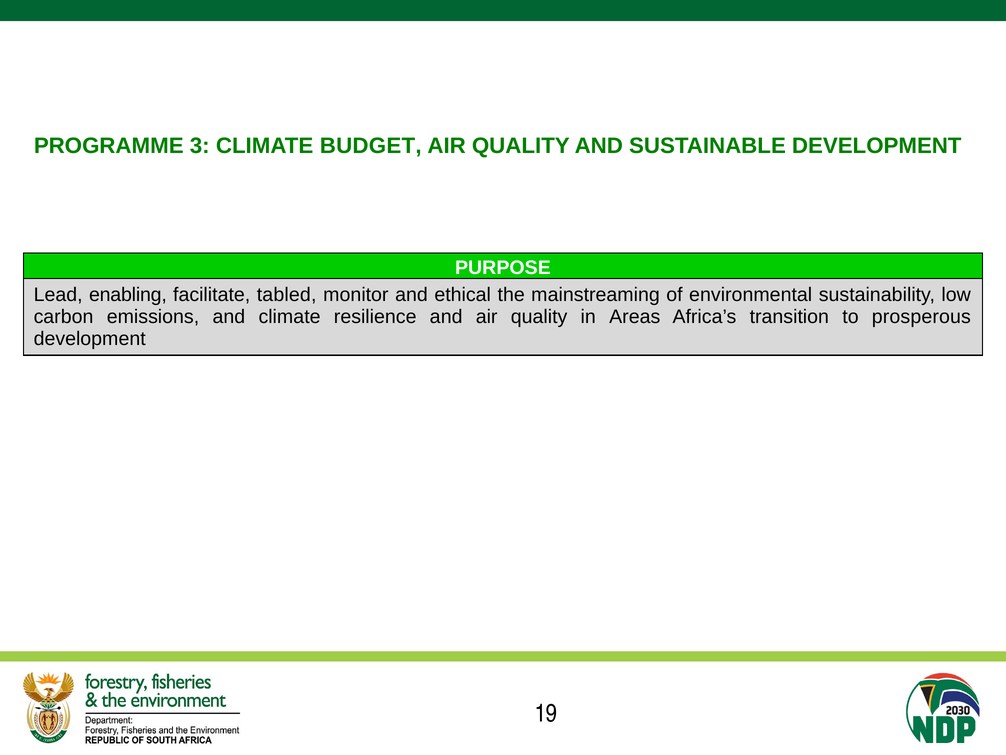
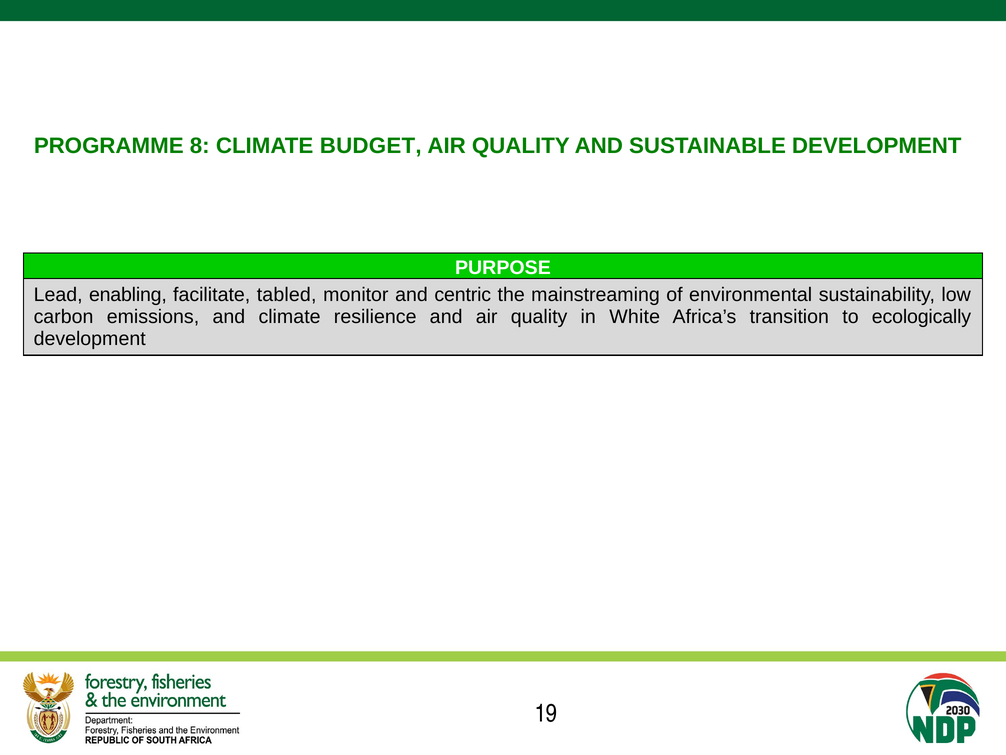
3: 3 -> 8
ethical: ethical -> centric
Areas: Areas -> White
prosperous: prosperous -> ecologically
